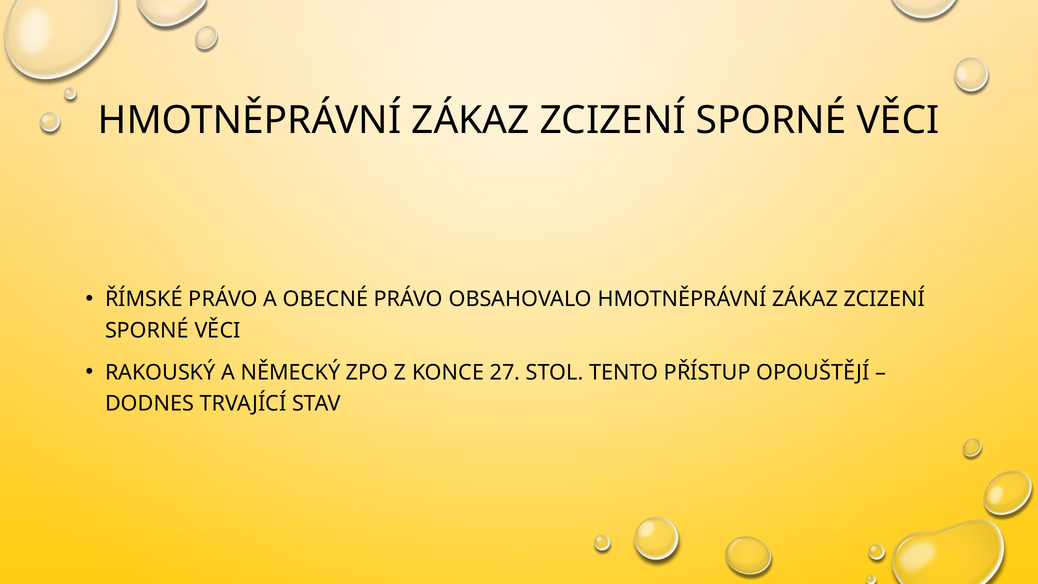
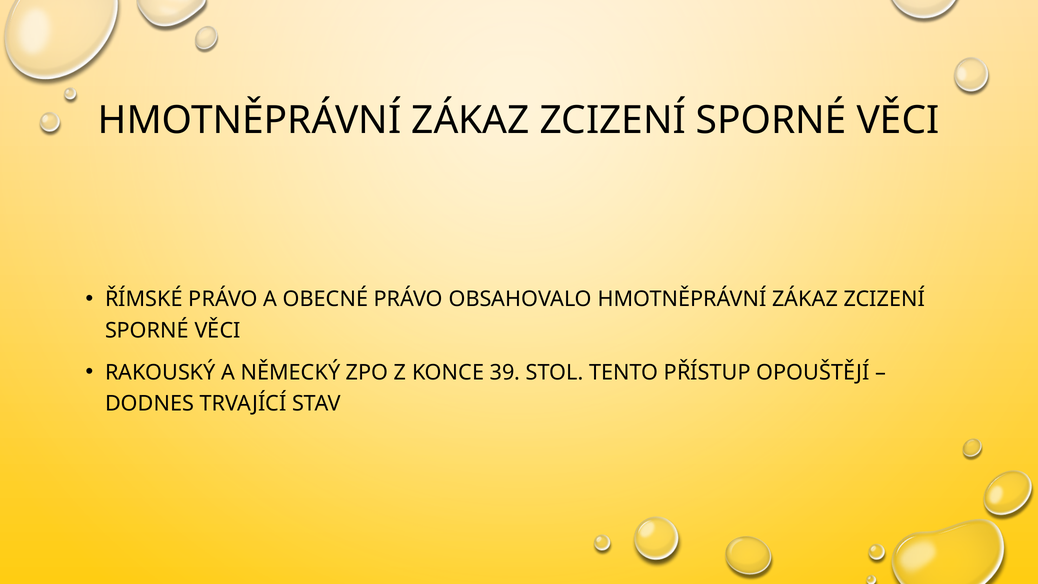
27: 27 -> 39
